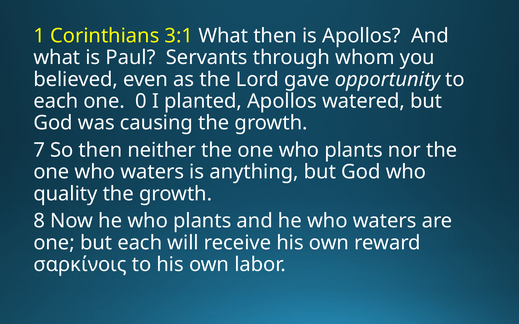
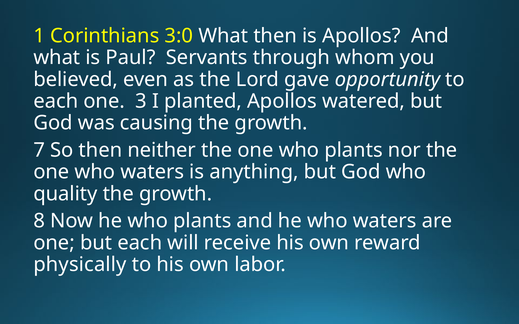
3:1: 3:1 -> 3:0
0: 0 -> 3
σαρκίνοις: σαρκίνοις -> physically
